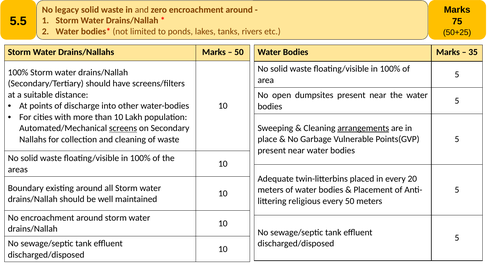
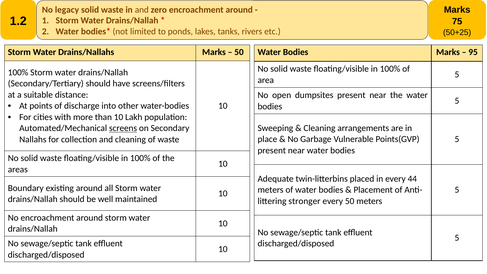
5.5: 5.5 -> 1.2
35: 35 -> 95
arrangements underline: present -> none
20: 20 -> 44
religious: religious -> stronger
